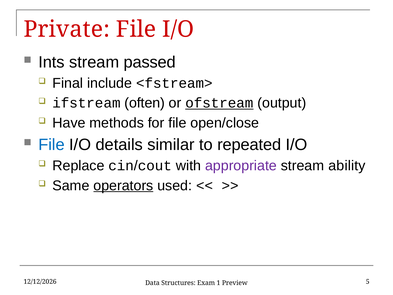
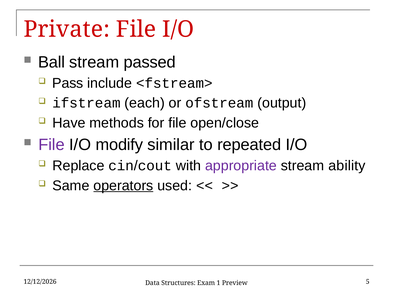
Ints: Ints -> Ball
Final: Final -> Pass
often: often -> each
ofstream underline: present -> none
File at (51, 145) colour: blue -> purple
details: details -> modify
